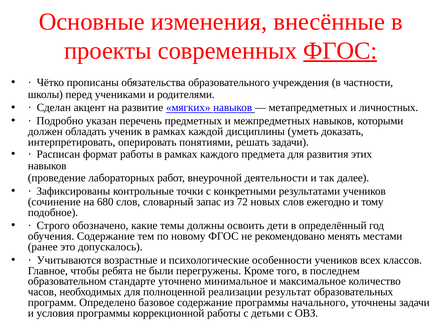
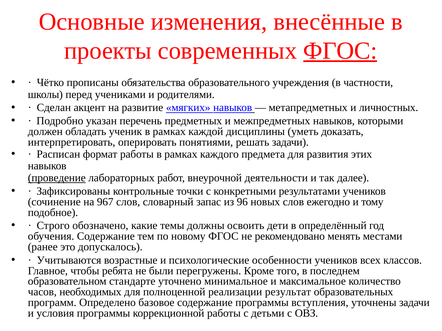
проведение underline: none -> present
680: 680 -> 967
72: 72 -> 96
начального: начального -> вступления
